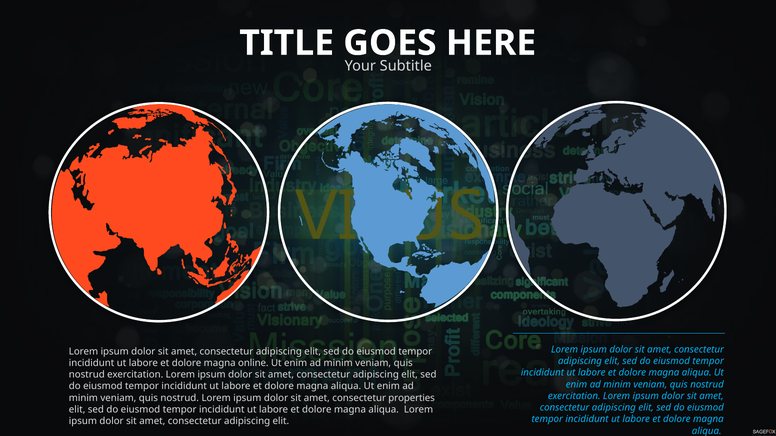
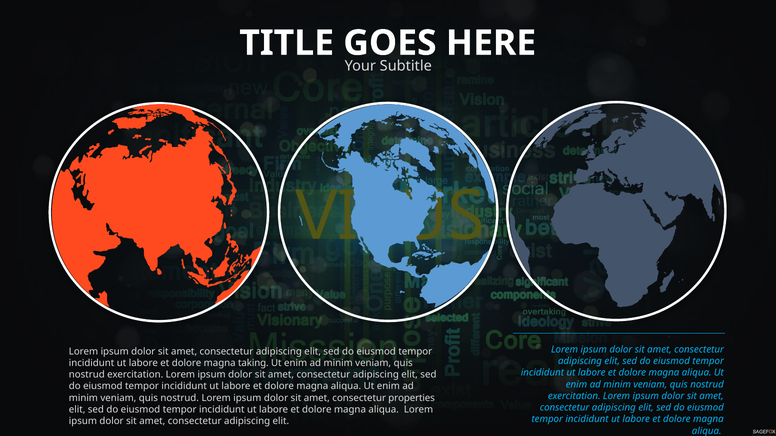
online: online -> taking
